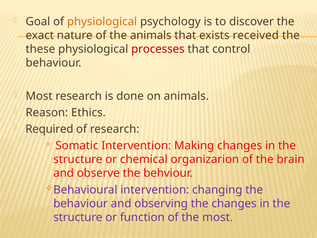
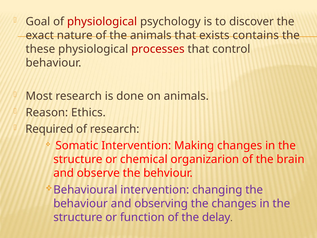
physiological at (102, 22) colour: orange -> red
received: received -> contains
the most: most -> delay
